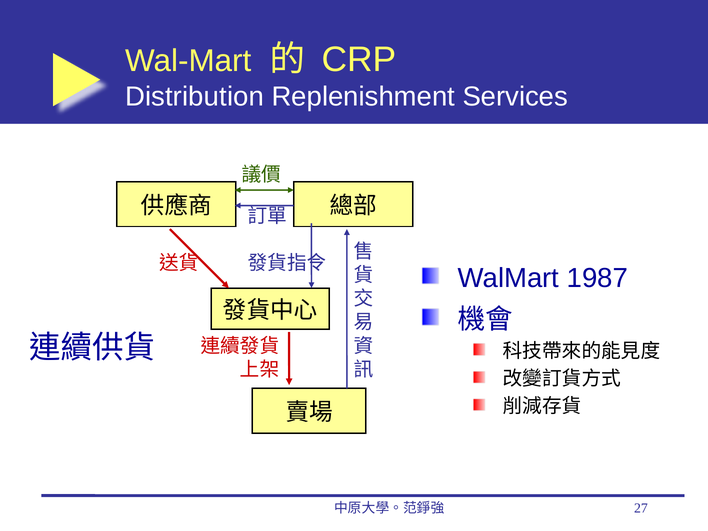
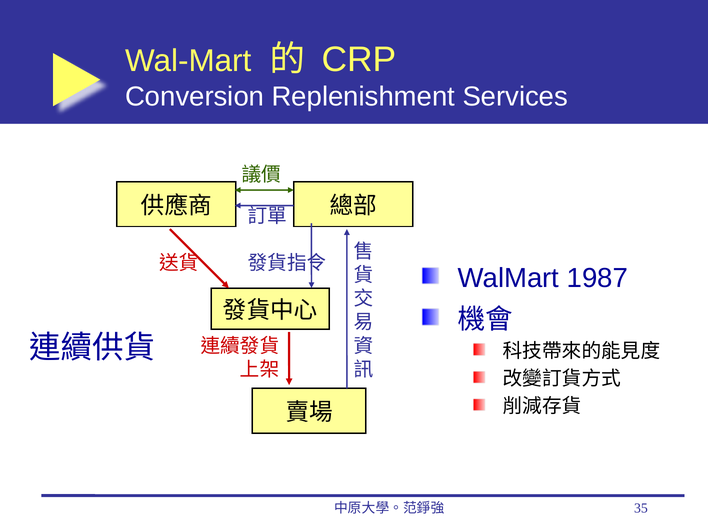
Distribution: Distribution -> Conversion
27: 27 -> 35
